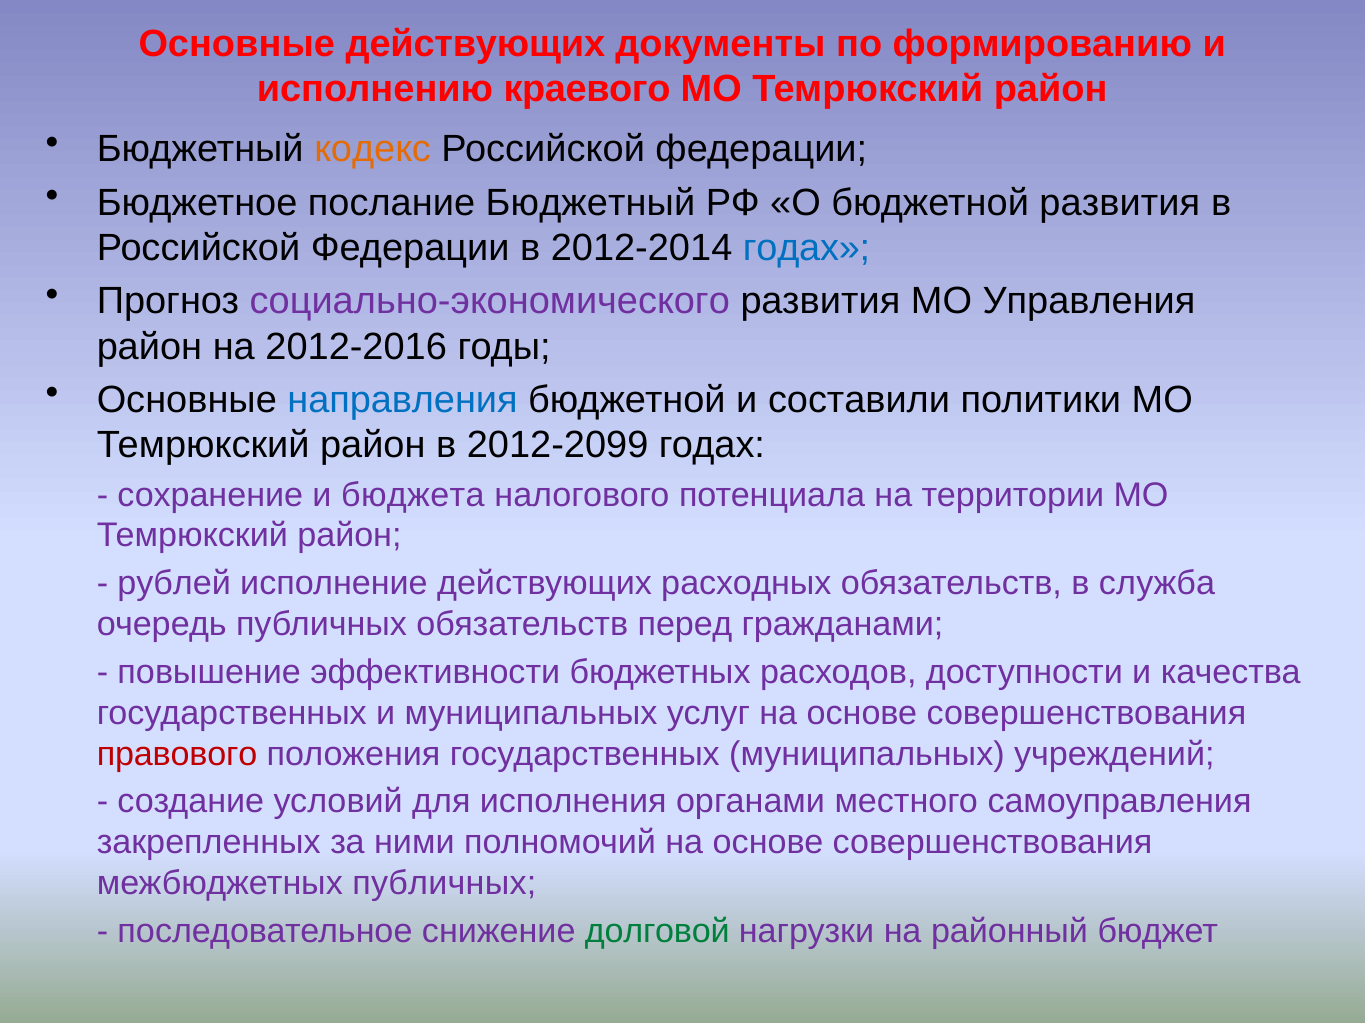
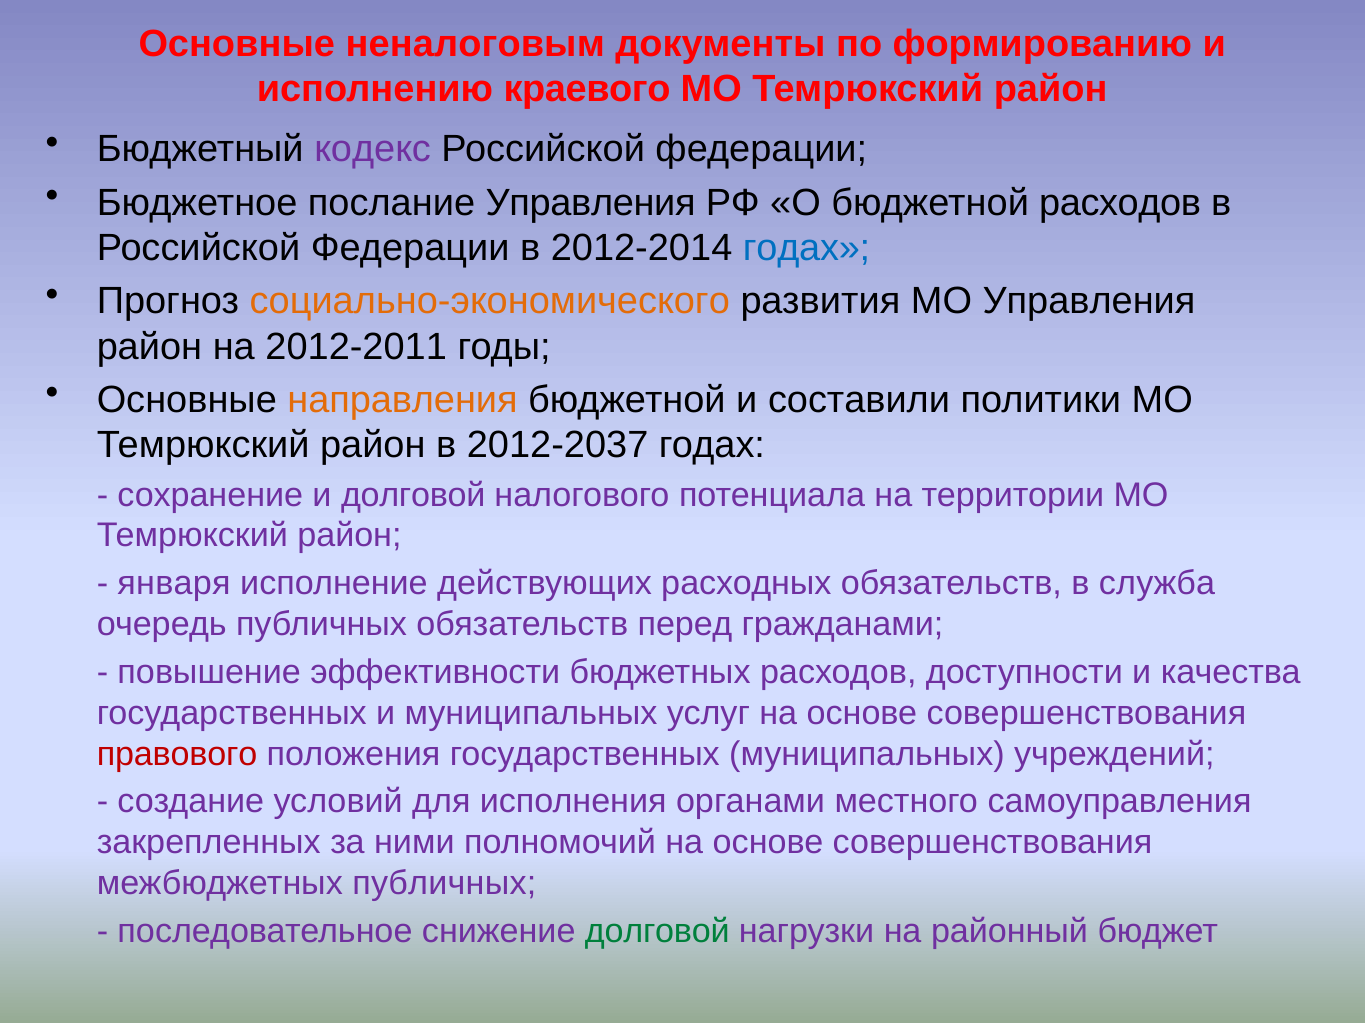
Основные действующих: действующих -> неналоговым
кодекс colour: orange -> purple
послание Бюджетный: Бюджетный -> Управления
бюджетной развития: развития -> расходов
социально-экономического colour: purple -> orange
2012-2016: 2012-2016 -> 2012-2011
направления colour: blue -> orange
2012-2099: 2012-2099 -> 2012-2037
и бюджета: бюджета -> долговой
рублей: рублей -> января
